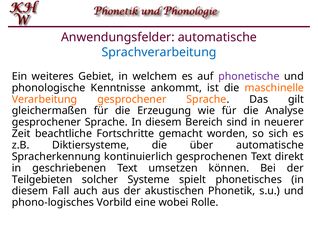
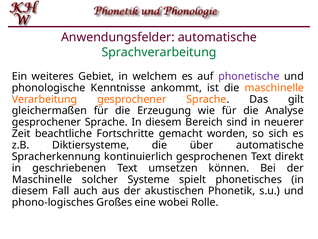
Sprachverarbeitung colour: blue -> green
Teilgebieten at (42, 179): Teilgebieten -> Maschinelle
Vorbild: Vorbild -> Großes
